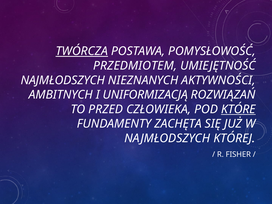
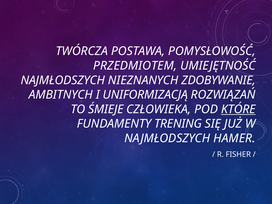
TWÓRCZA underline: present -> none
AKTYWNOŚCI: AKTYWNOŚCI -> ZDOBYWANIE
PRZED: PRZED -> ŚMIEJE
ZACHĘTA: ZACHĘTA -> TRENING
KTÓREJ: KTÓREJ -> HAMER
